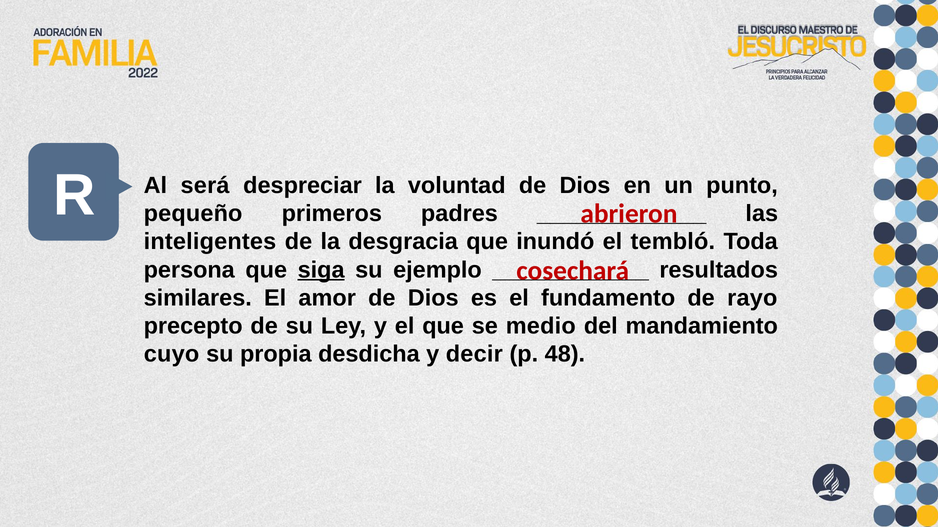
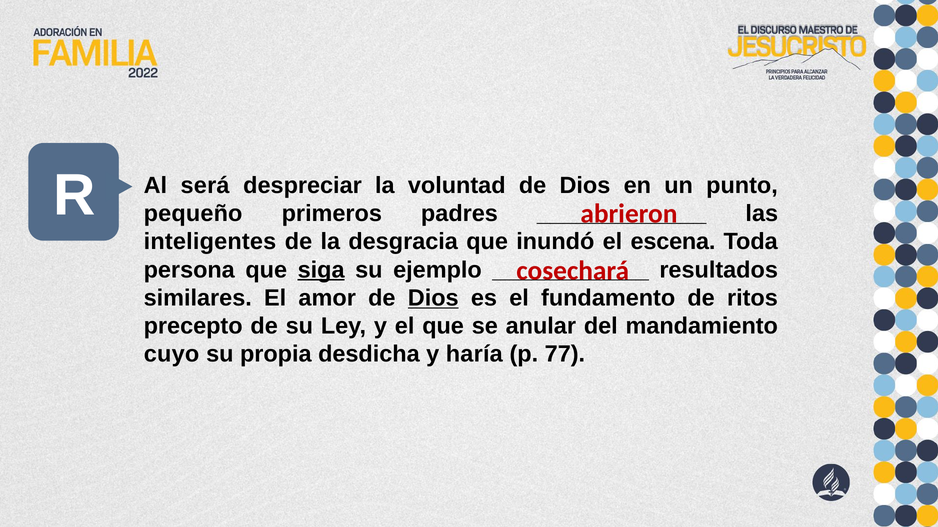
tembló: tembló -> escena
Dios at (433, 298) underline: none -> present
rayo: rayo -> ritos
medio: medio -> anular
decir: decir -> haría
48: 48 -> 77
